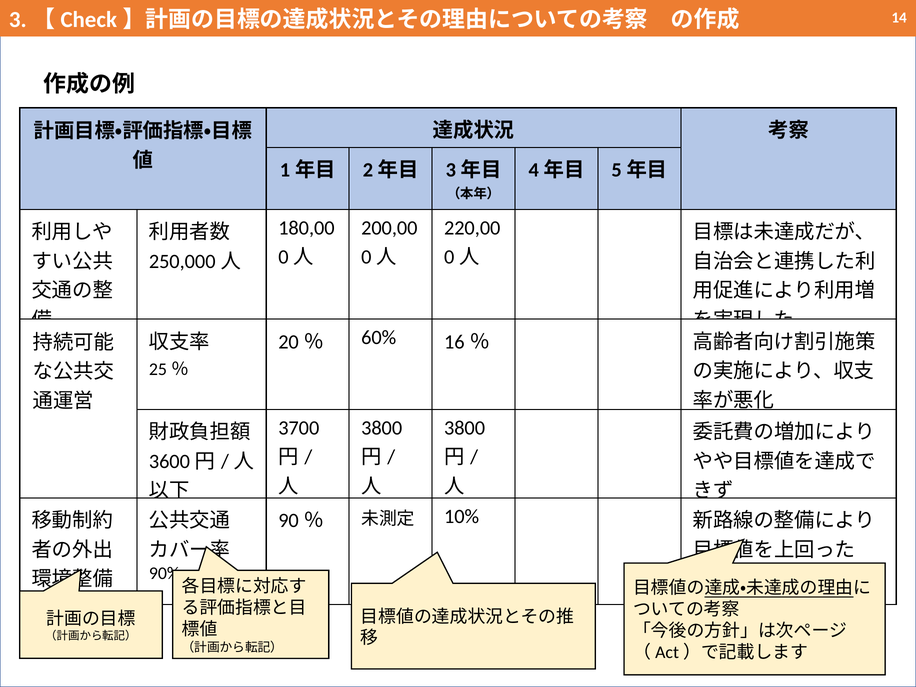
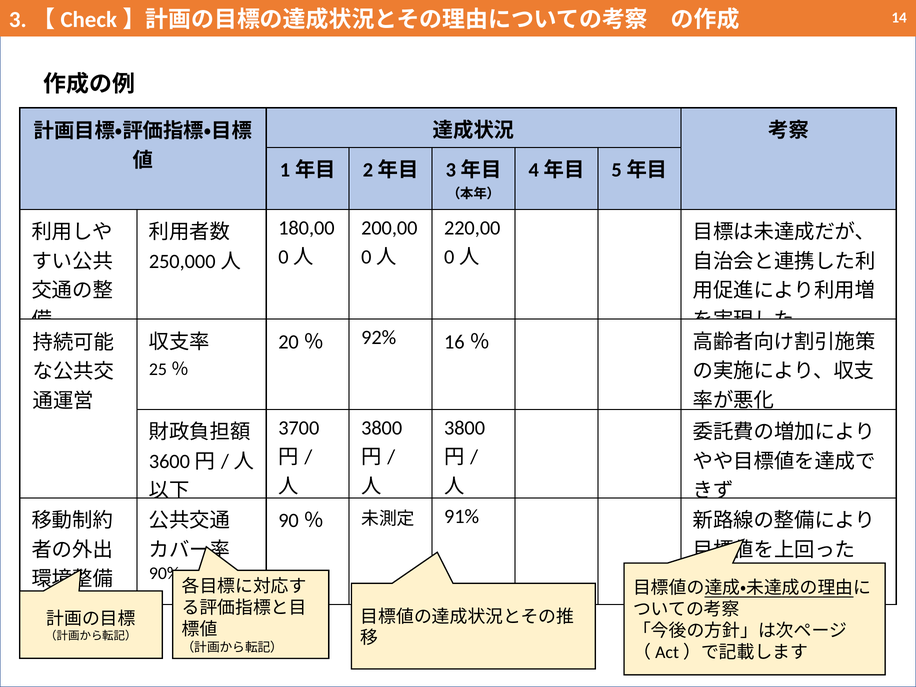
60%: 60% -> 92%
10%: 10% -> 91%
